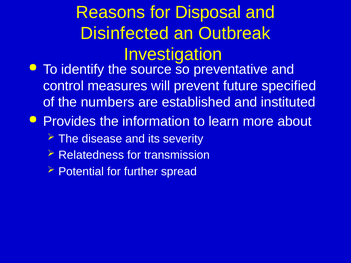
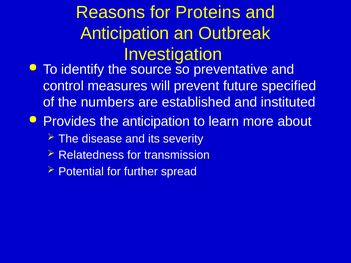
Disposal: Disposal -> Proteins
Disinfected at (125, 33): Disinfected -> Anticipation
the information: information -> anticipation
